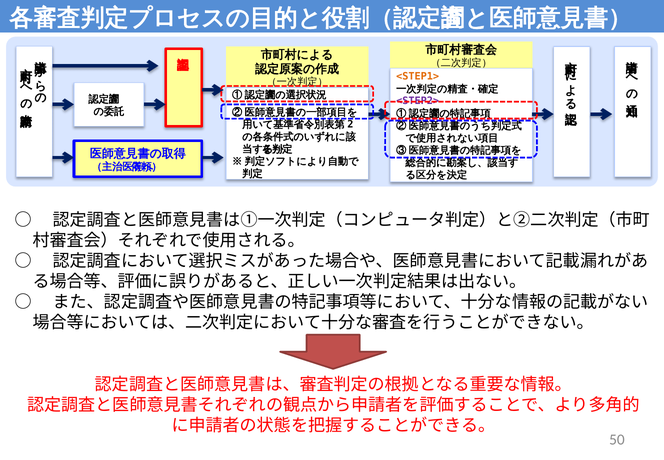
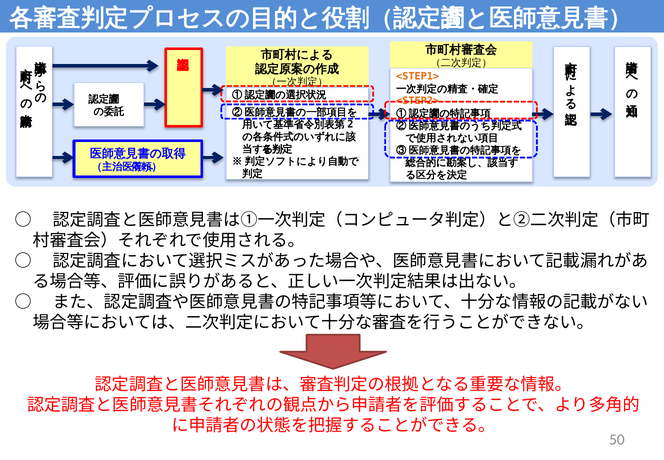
<STEP2> colour: purple -> orange
